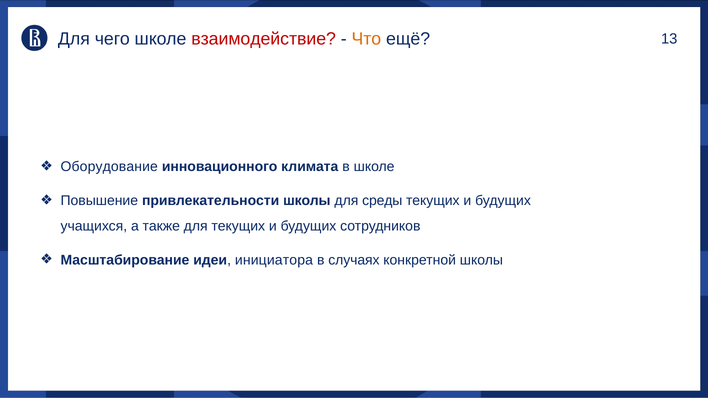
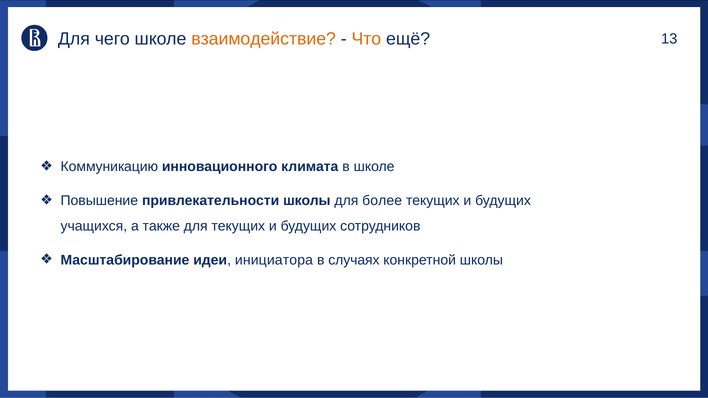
взаимодействие colour: red -> orange
Оборудование: Оборудование -> Коммуникацию
среды: среды -> более
